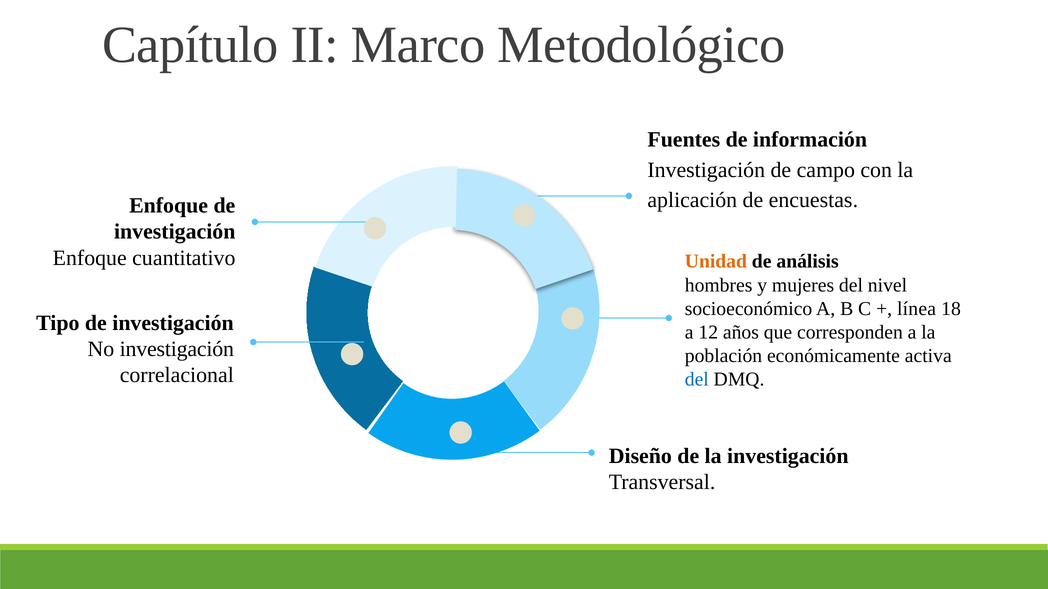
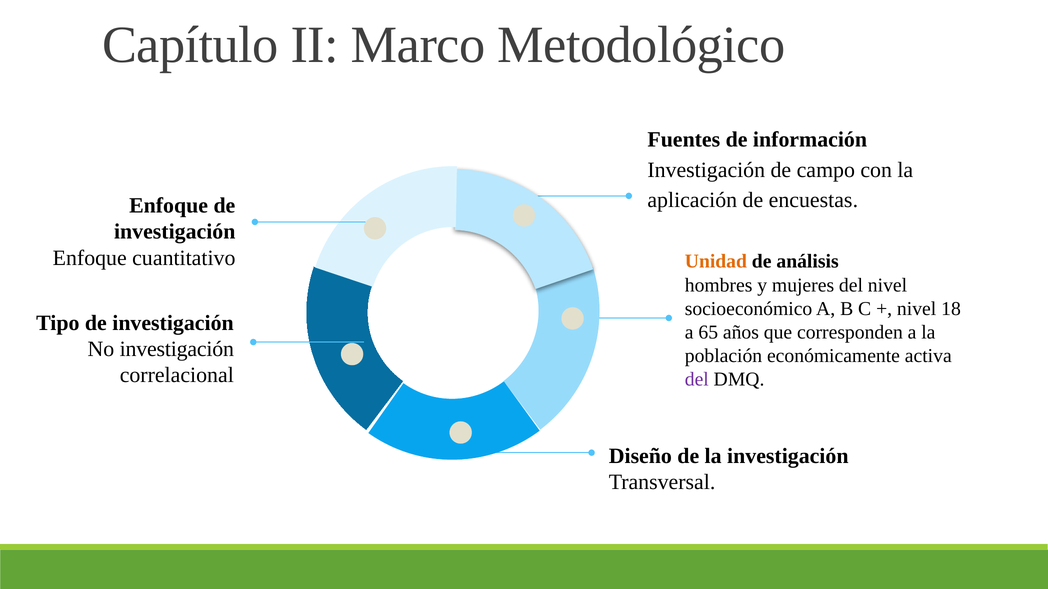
línea at (917, 309): línea -> nivel
12: 12 -> 65
del at (697, 380) colour: blue -> purple
